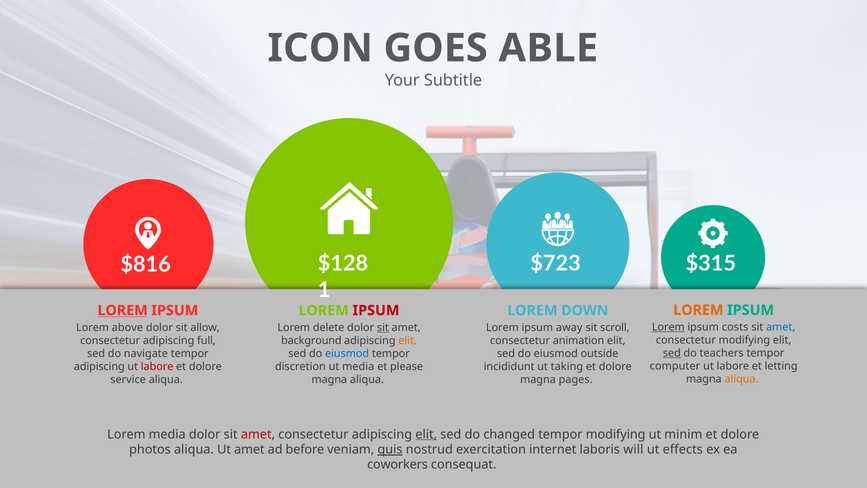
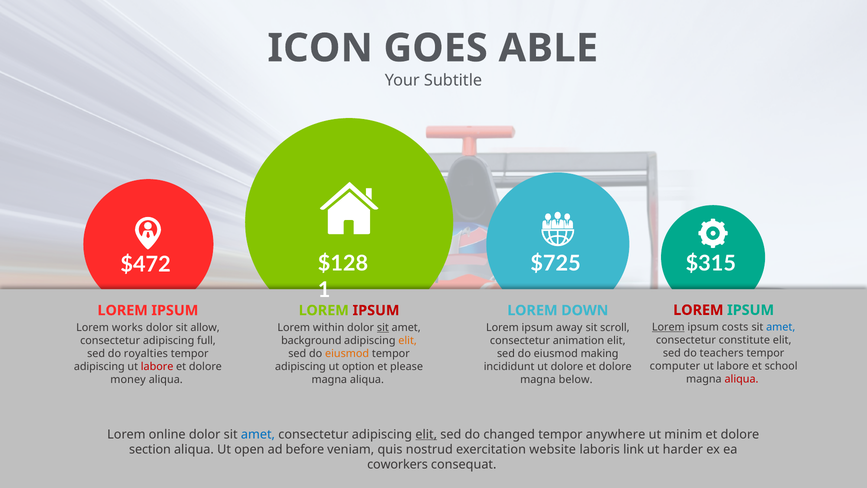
$723: $723 -> $725
$816: $816 -> $472
LOREM at (698, 310) colour: orange -> red
LOREM at (123, 310) underline: present -> none
above: above -> works
delete: delete -> within
consectetur modifying: modifying -> constitute
sed at (672, 353) underline: present -> none
navigate: navigate -> royalties
eiusmod at (347, 353) colour: blue -> orange
outside: outside -> making
letting: letting -> school
discretion at (300, 366): discretion -> adipiscing
ut media: media -> option
ut taking: taking -> dolore
aliqua at (742, 379) colour: orange -> red
service: service -> money
pages: pages -> below
Lorem media: media -> online
amet at (258, 434) colour: red -> blue
tempor modifying: modifying -> anywhere
photos: photos -> section
Ut amet: amet -> open
quis underline: present -> none
internet: internet -> website
will: will -> link
effects: effects -> harder
